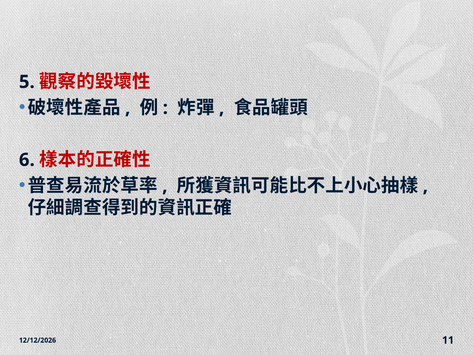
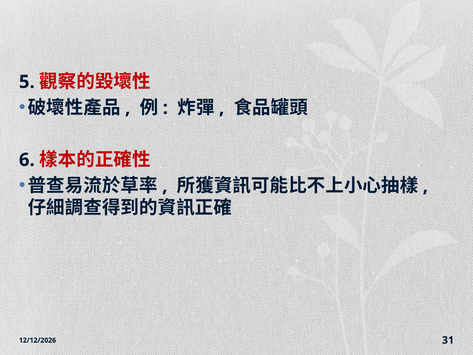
11: 11 -> 31
